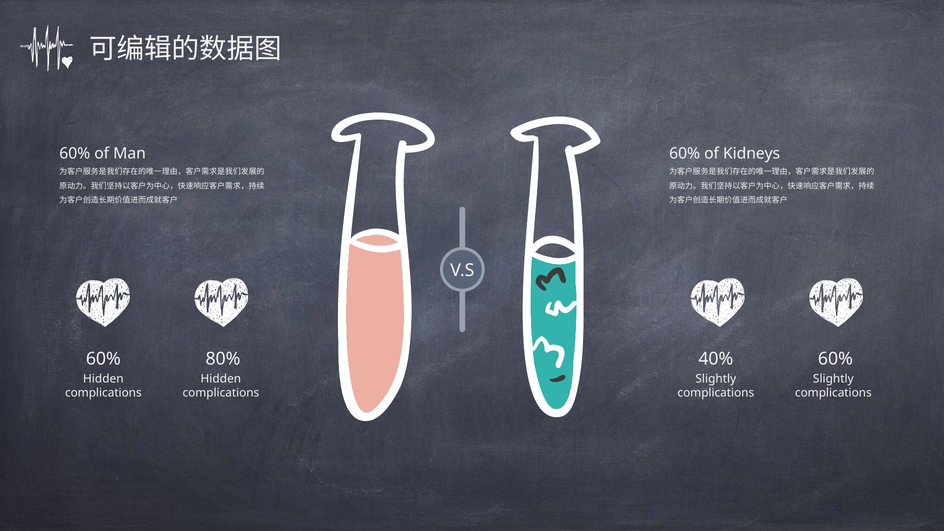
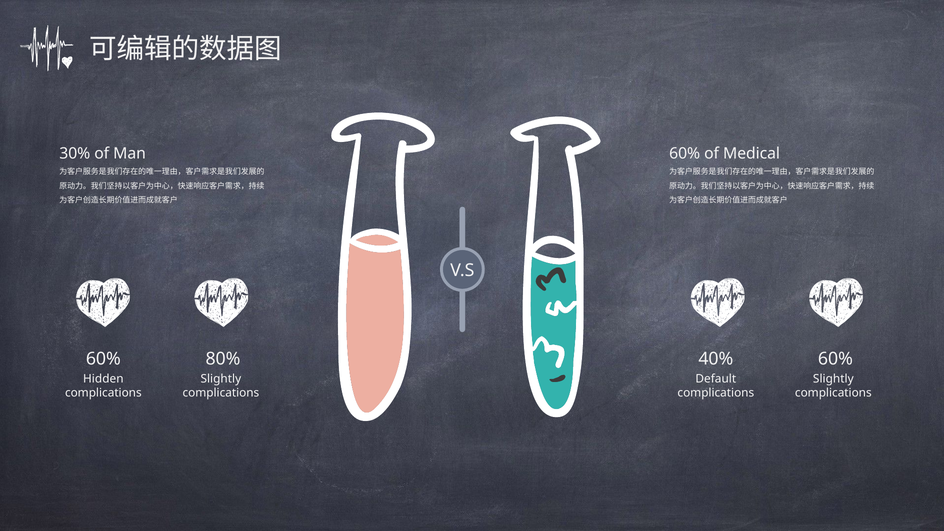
60% at (75, 153): 60% -> 30%
Kidneys: Kidneys -> Medical
Hidden at (221, 379): Hidden -> Slightly
Slightly at (716, 379): Slightly -> Default
